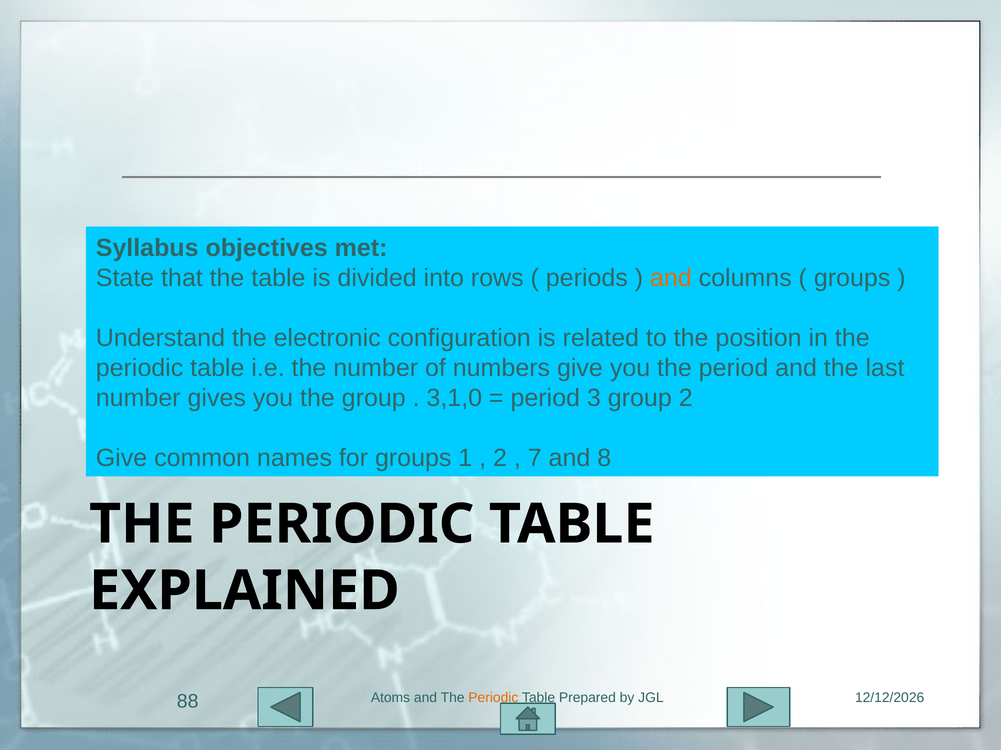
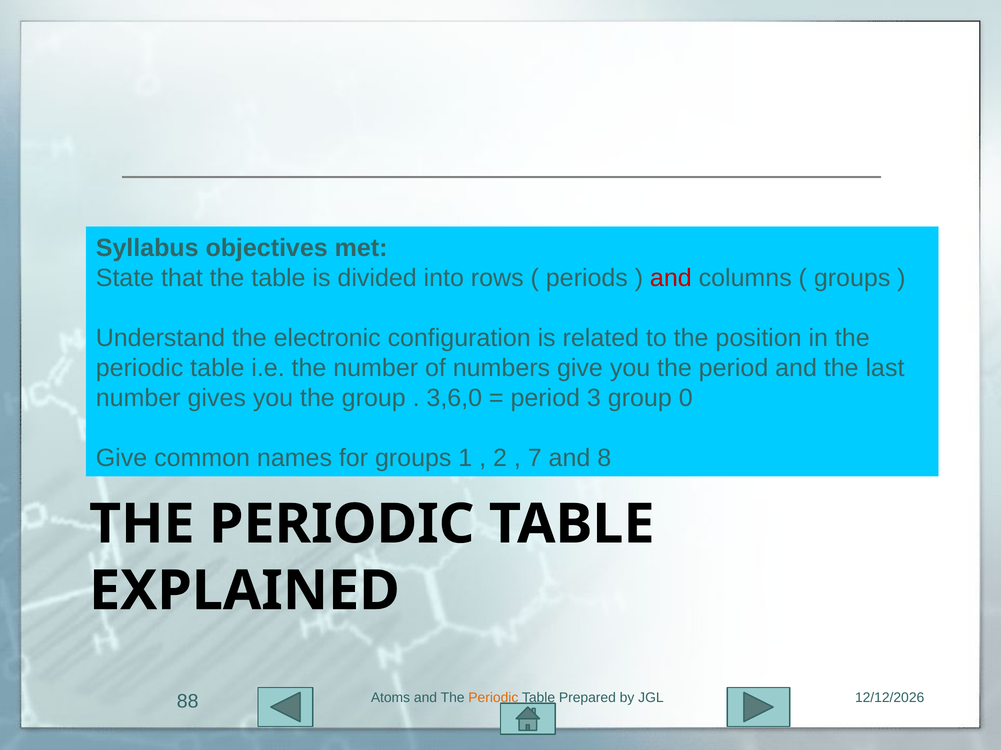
and at (671, 278) colour: orange -> red
3,1,0: 3,1,0 -> 3,6,0
group 2: 2 -> 0
